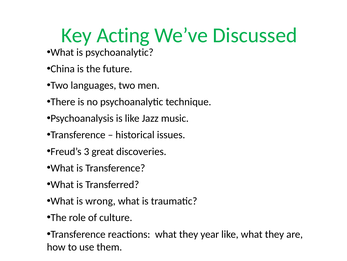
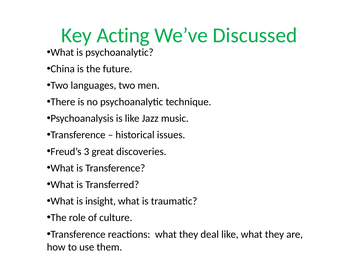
wrong: wrong -> insight
year: year -> deal
